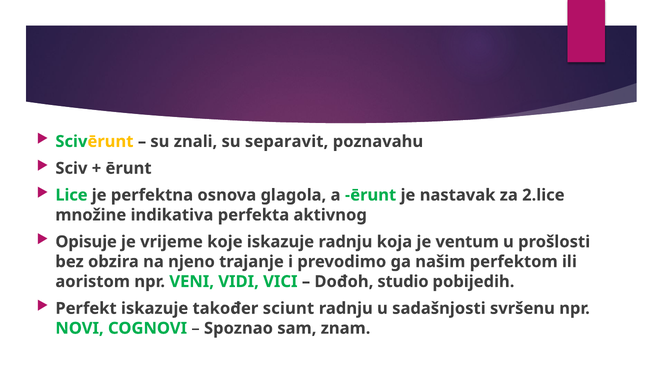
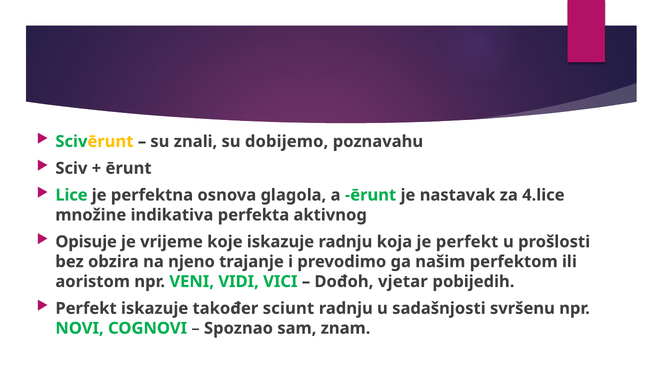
separavit: separavit -> dobijemo
2.lice: 2.lice -> 4.lice
je ventum: ventum -> perfekt
studio: studio -> vjetar
